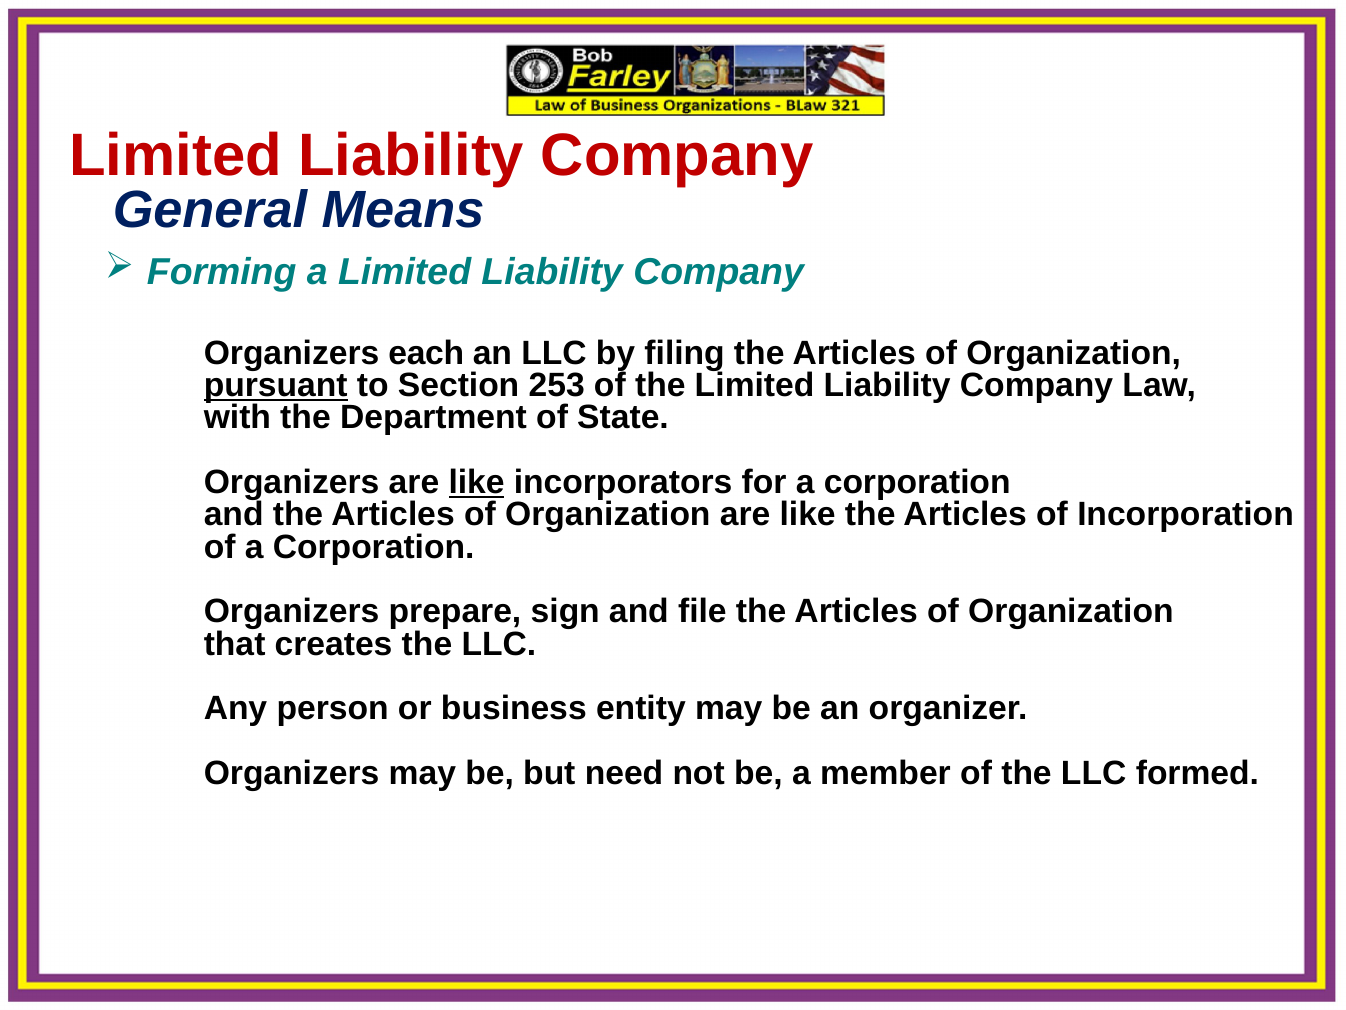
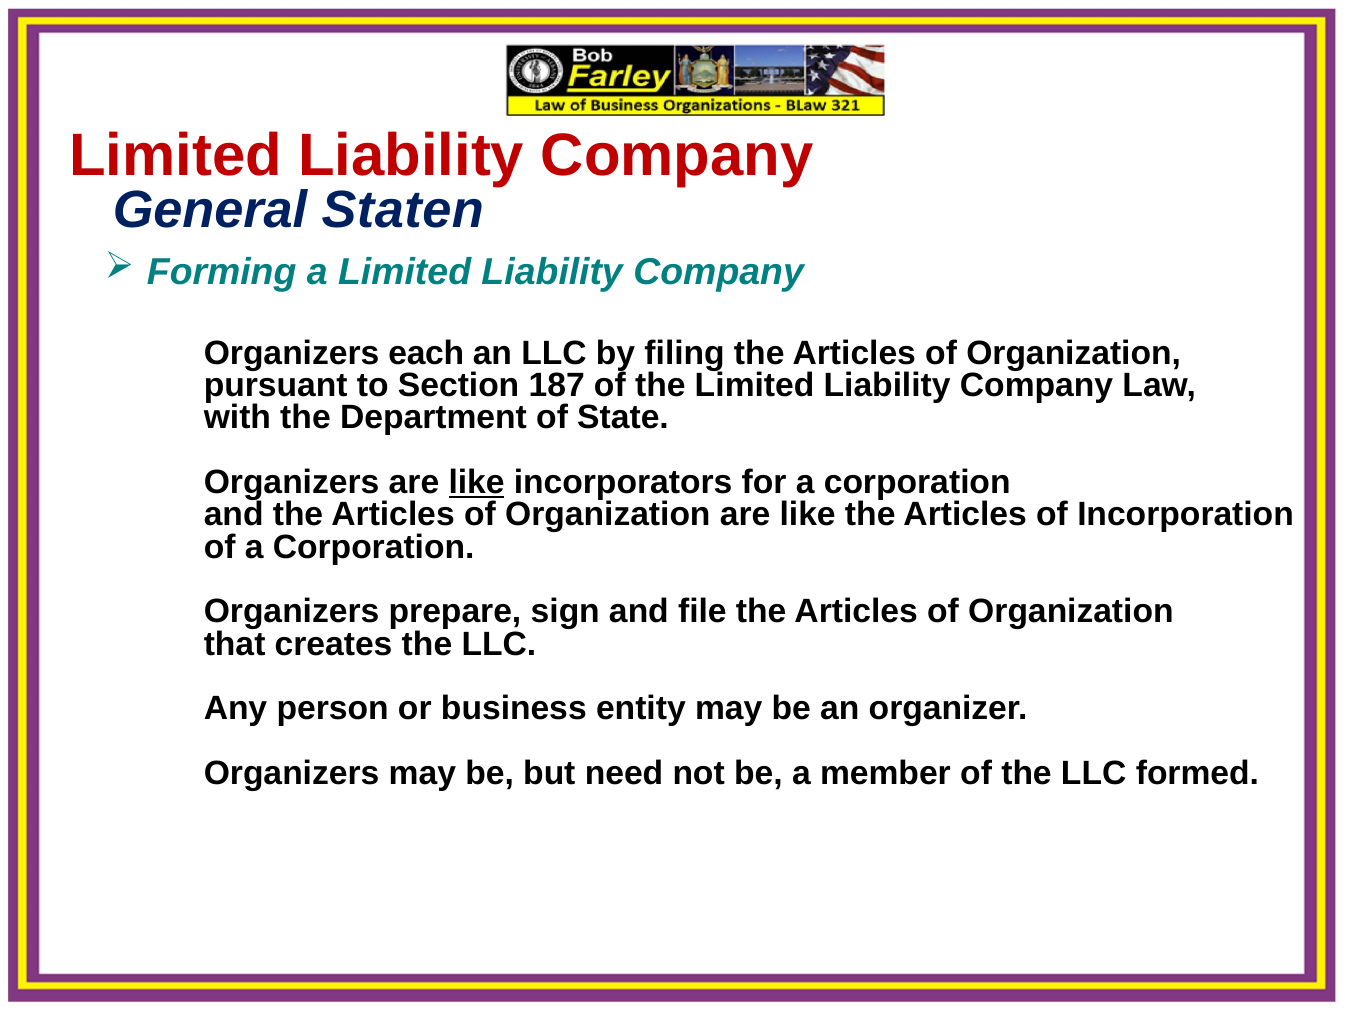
Means: Means -> Staten
pursuant underline: present -> none
253: 253 -> 187
